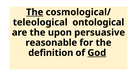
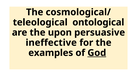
The at (35, 12) underline: present -> none
reasonable: reasonable -> ineffective
definition: definition -> examples
